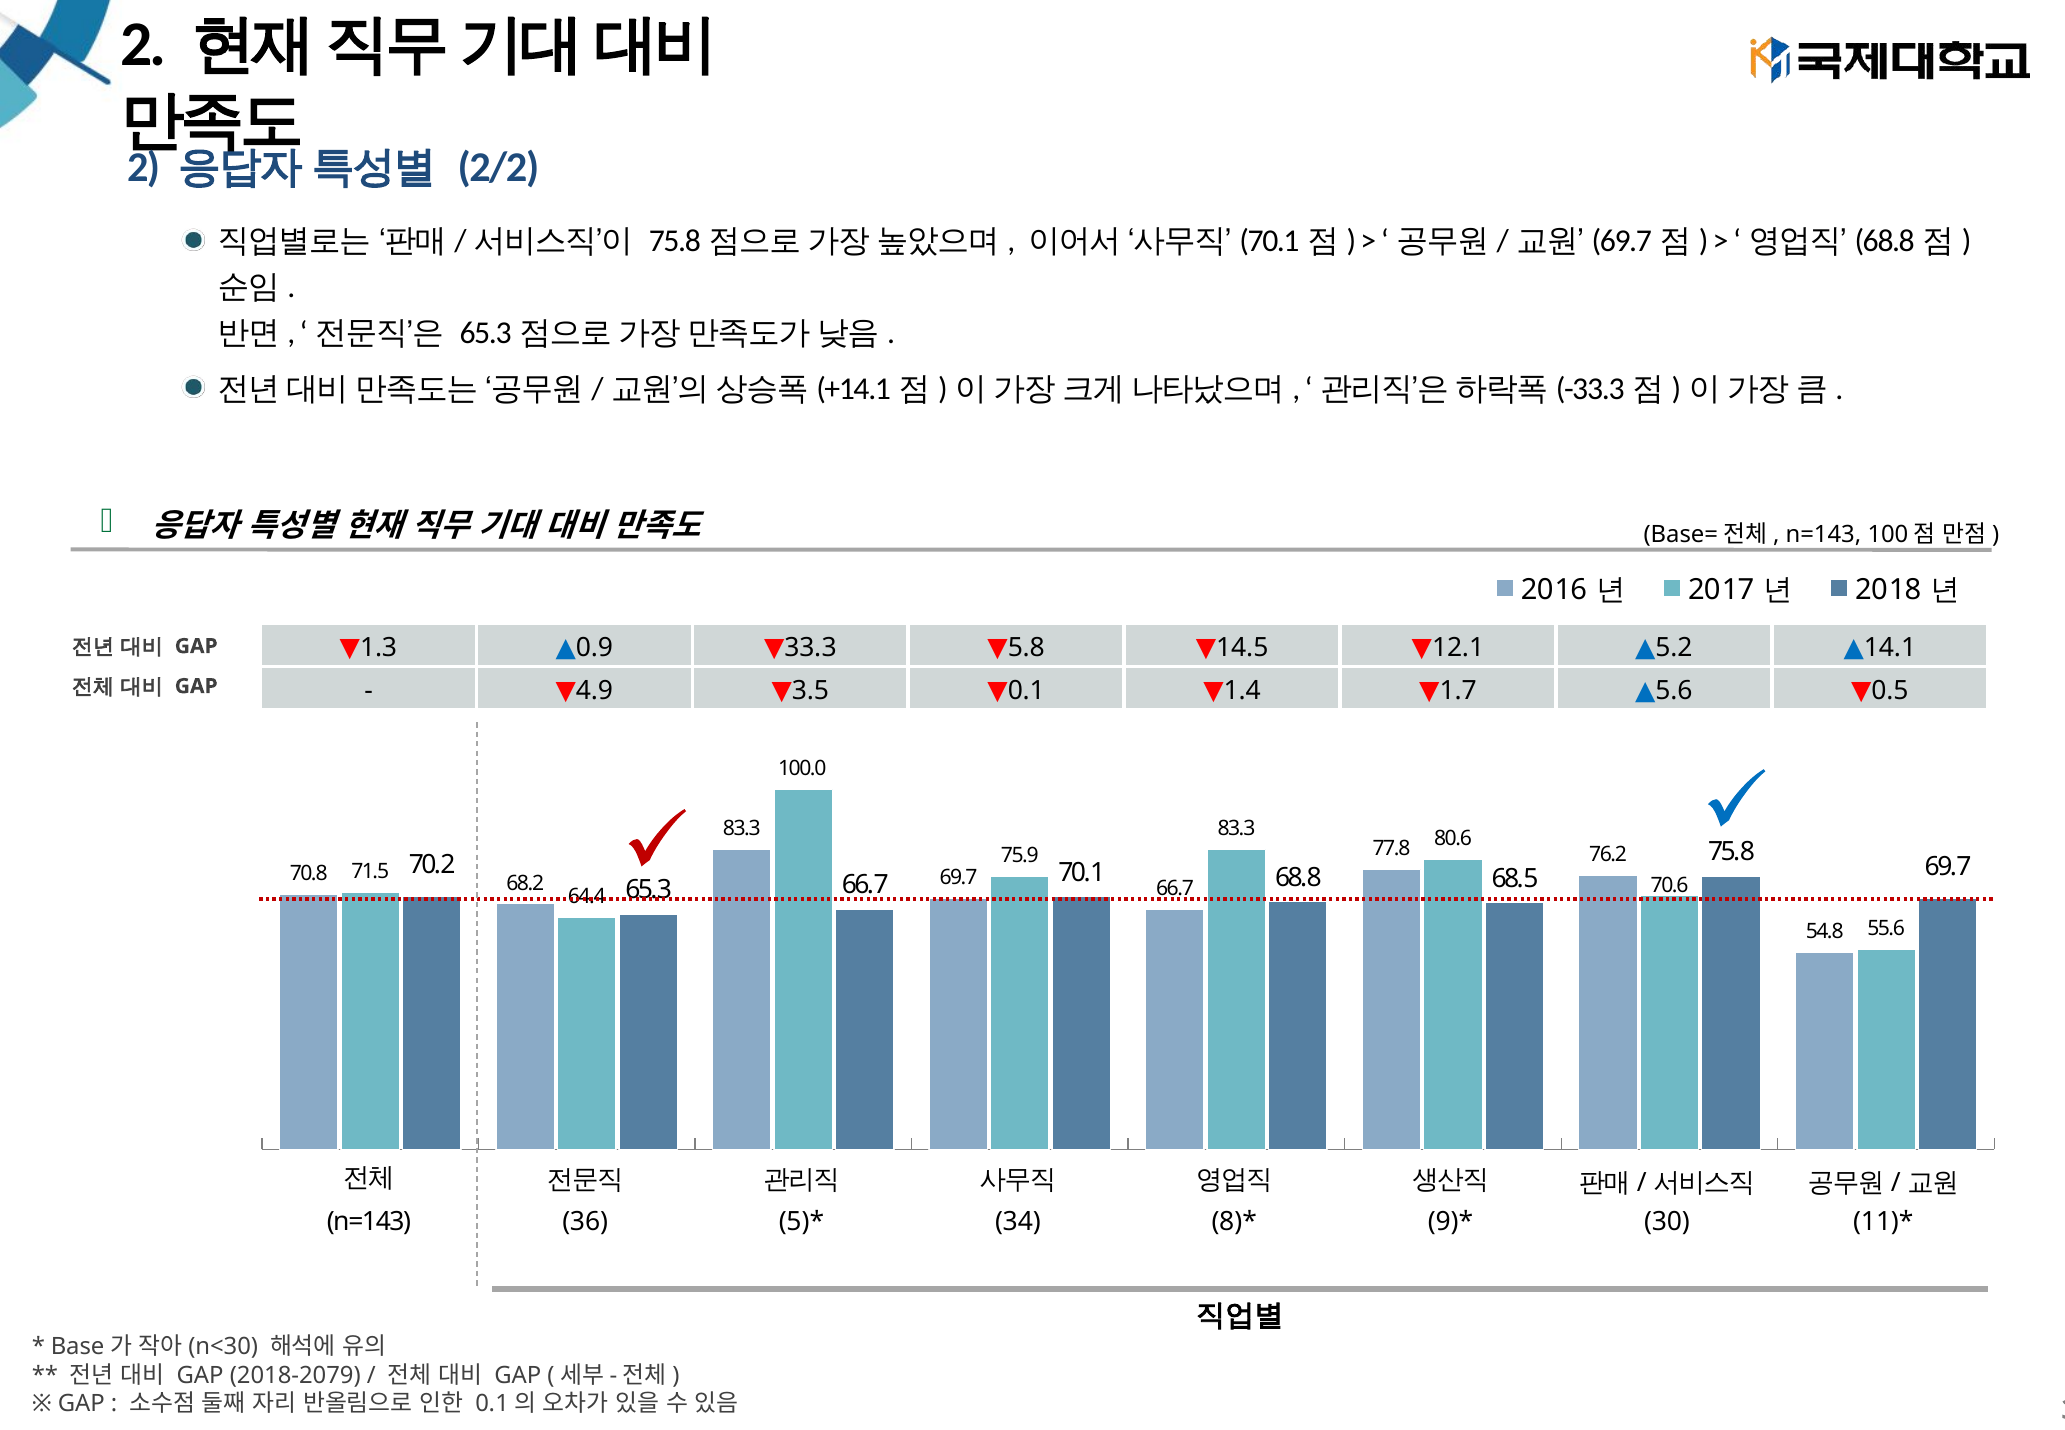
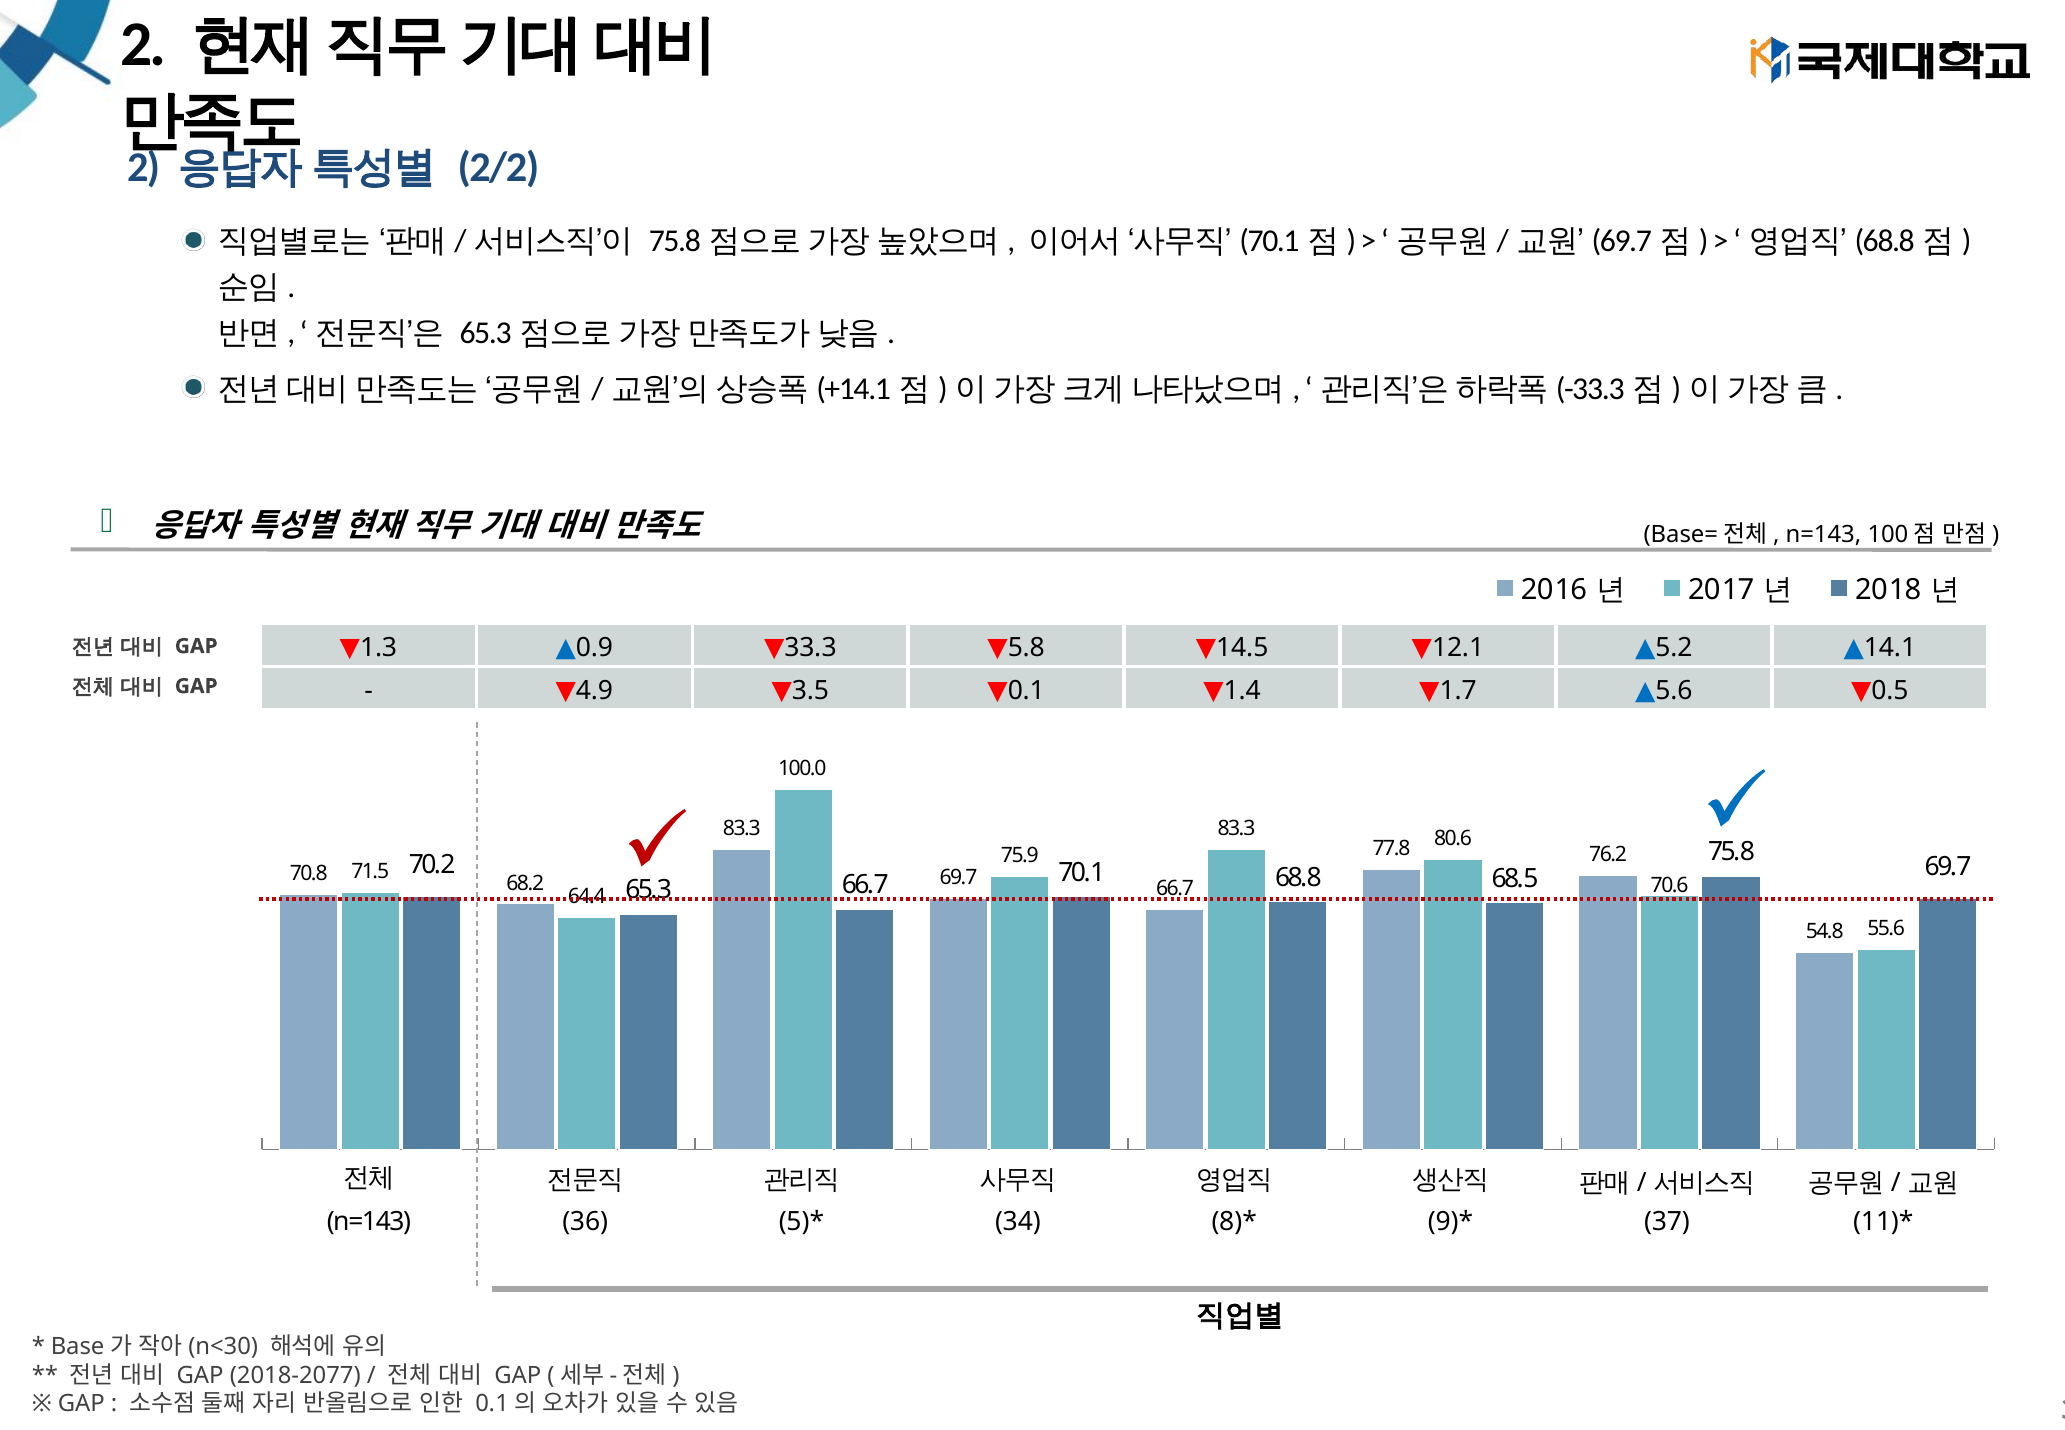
30: 30 -> 37
2018-2079: 2018-2079 -> 2018-2077
